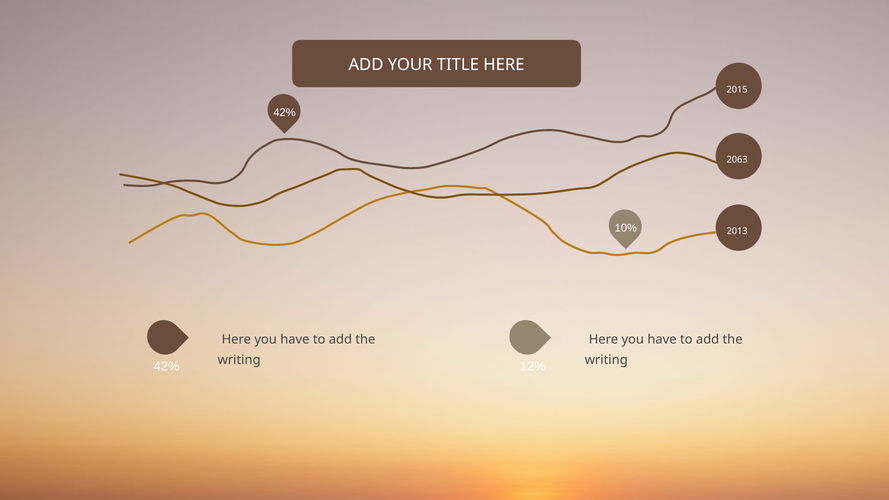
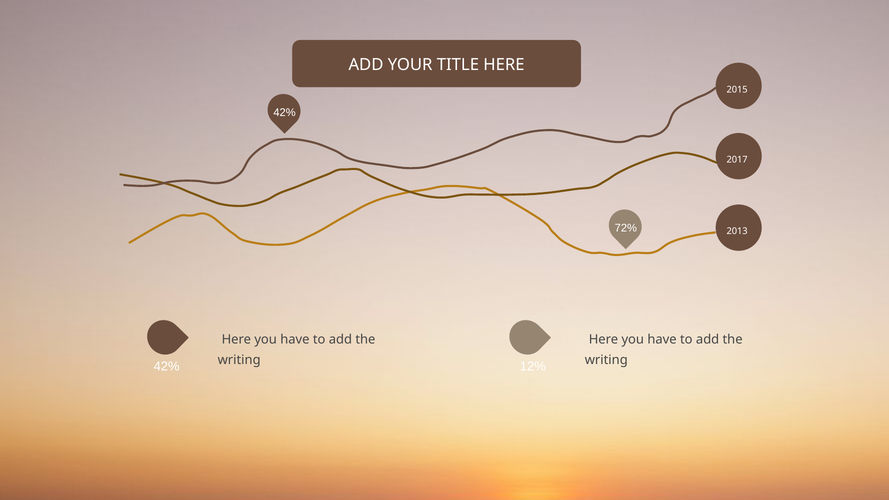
2063: 2063 -> 2017
10%: 10% -> 72%
